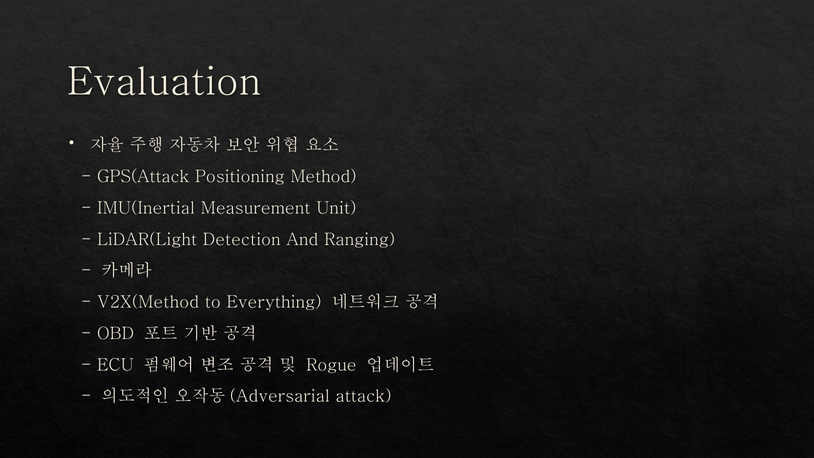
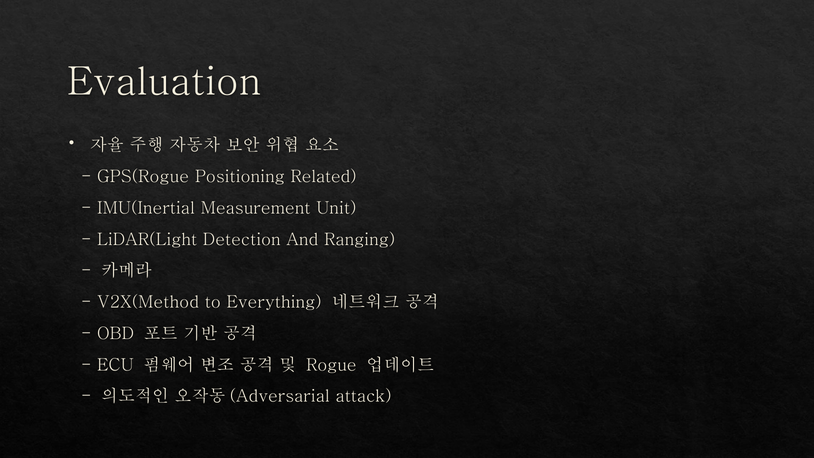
GPS(Attack: GPS(Attack -> GPS(Rogue
Method: Method -> Related
